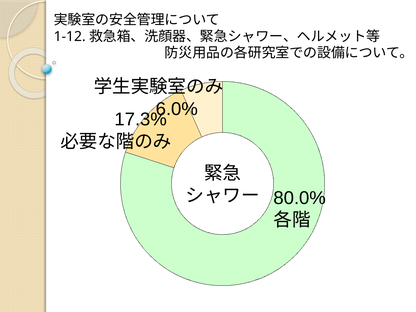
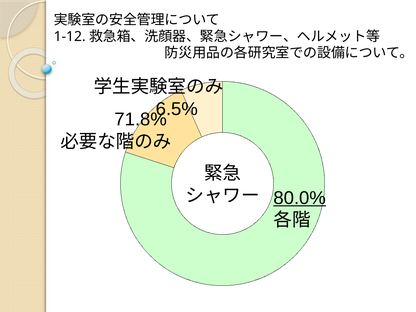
6.0%: 6.0% -> 6.5%
17.3%: 17.3% -> 71.8%
80.0% underline: none -> present
